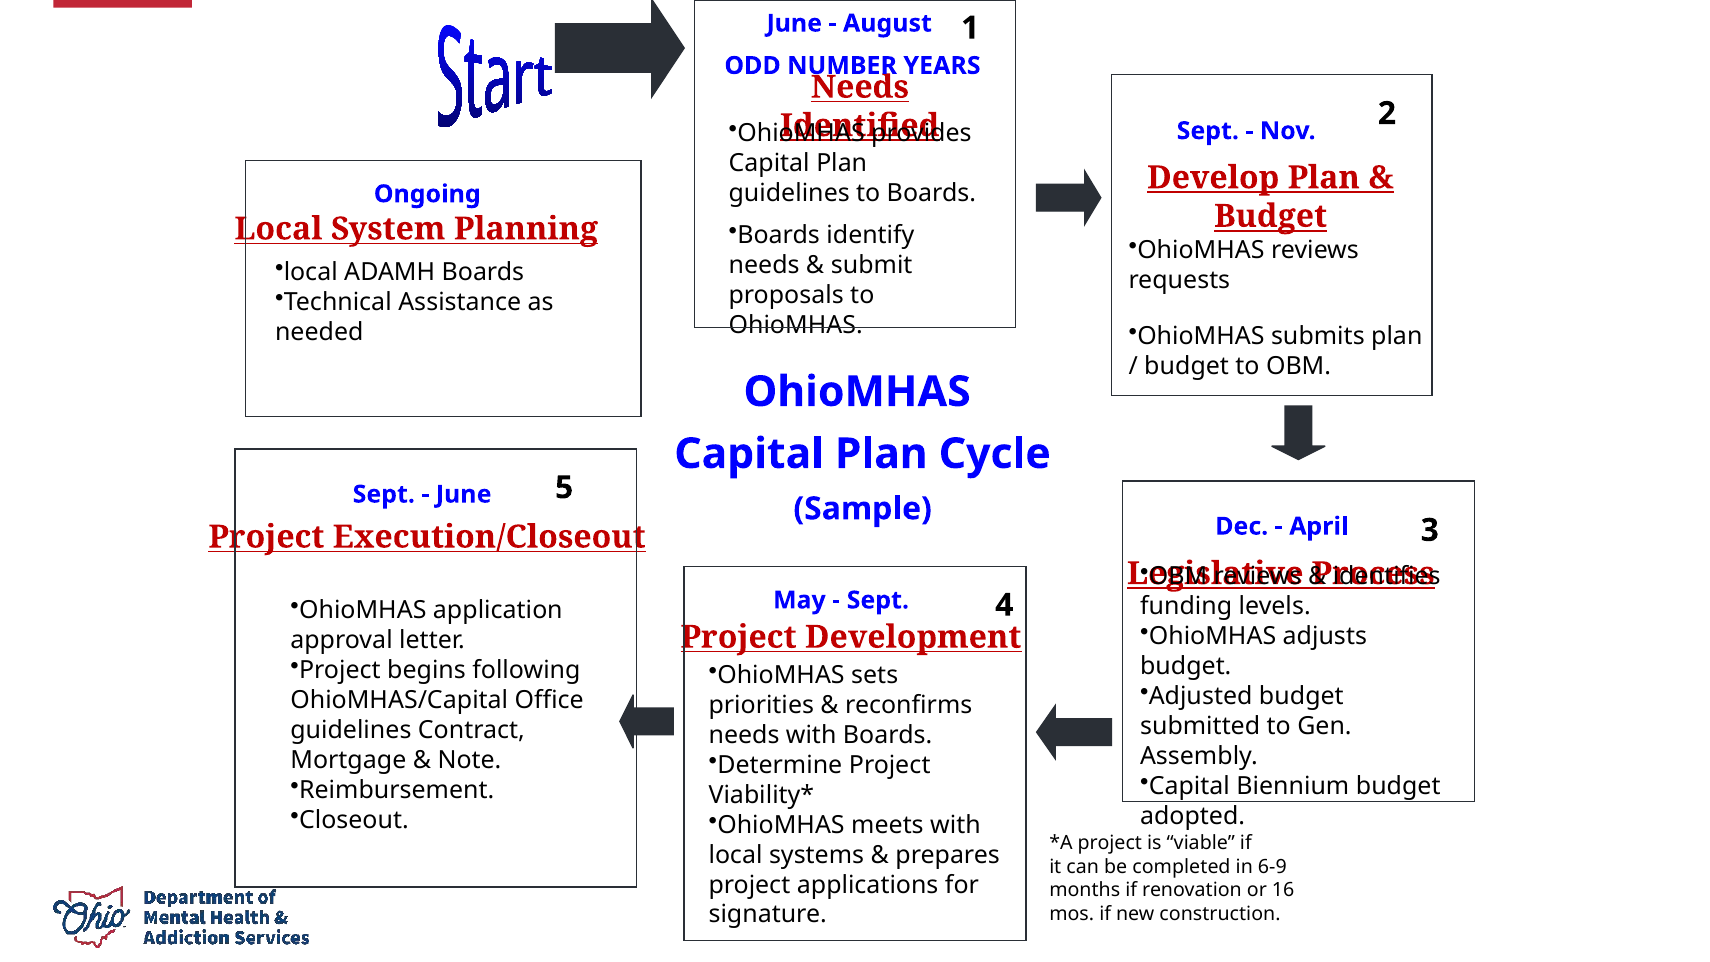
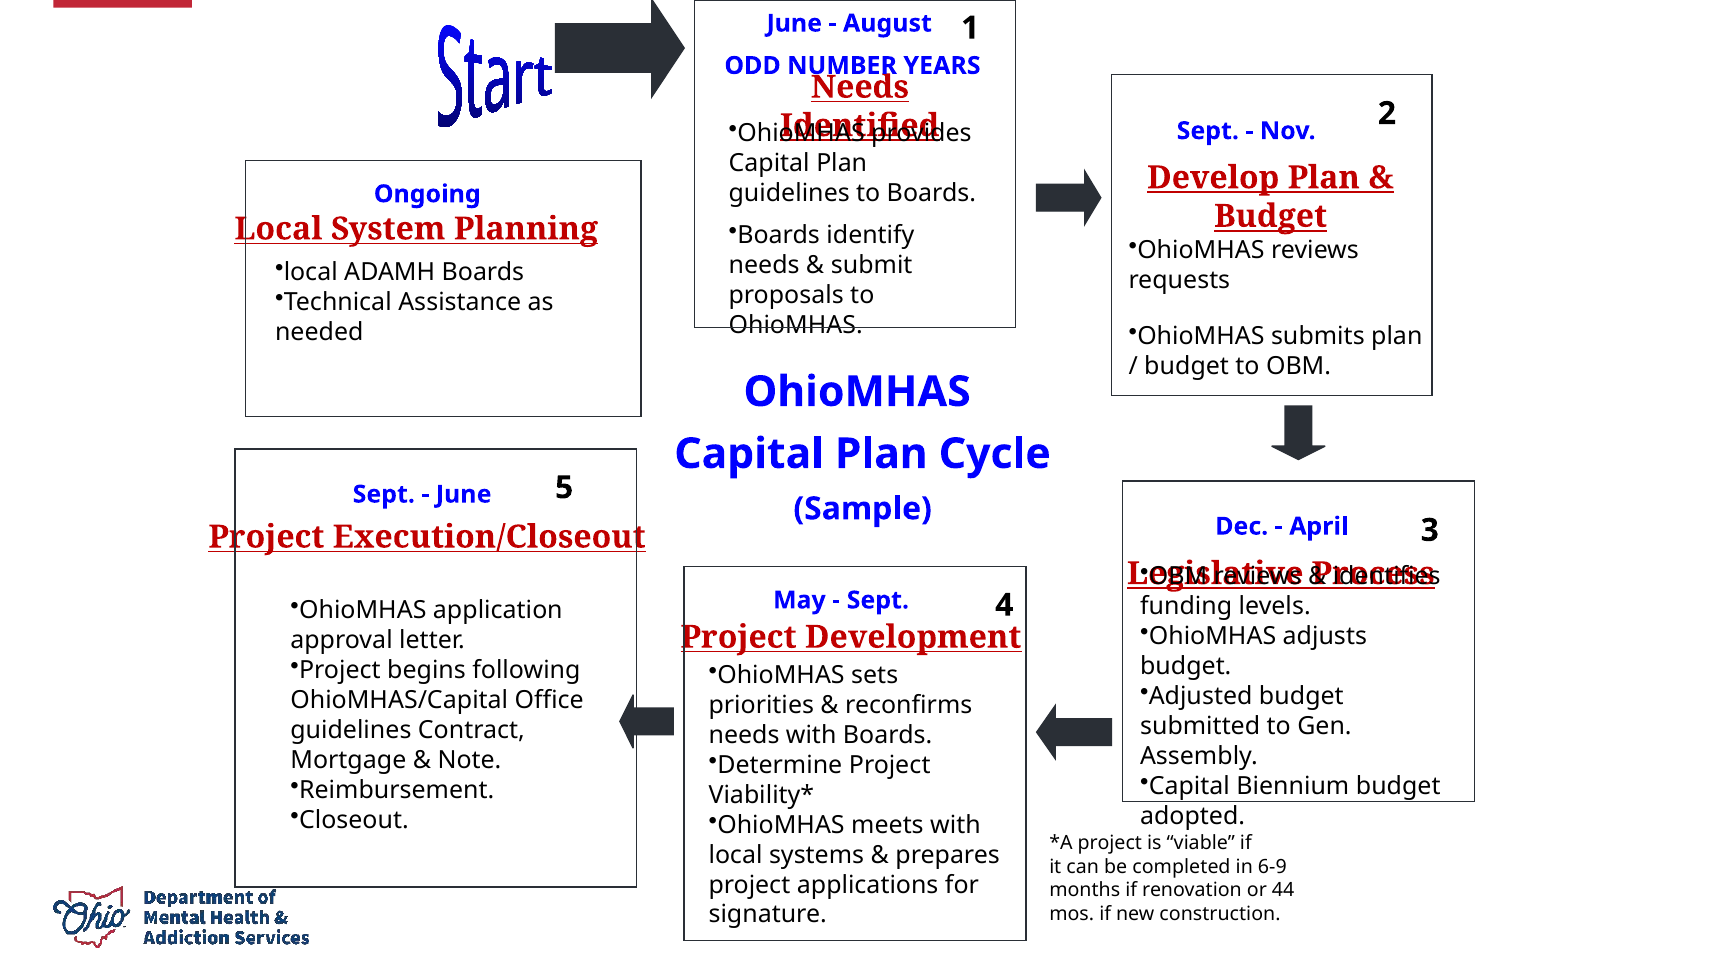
16: 16 -> 44
